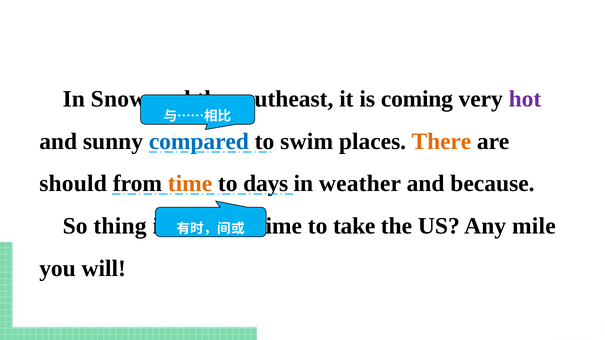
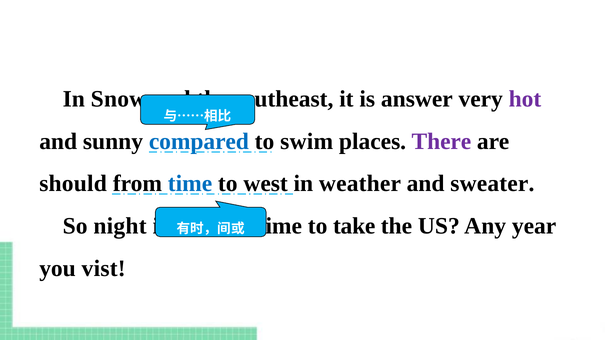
coming: coming -> answer
There colour: orange -> purple
time at (190, 184) colour: orange -> blue
days: days -> west
because: because -> sweater
thing: thing -> night
mile: mile -> year
will: will -> vist
